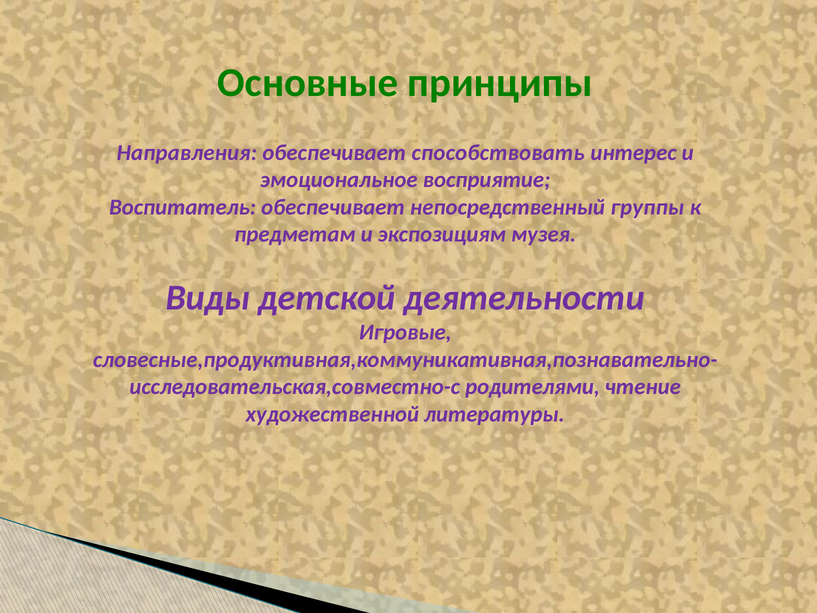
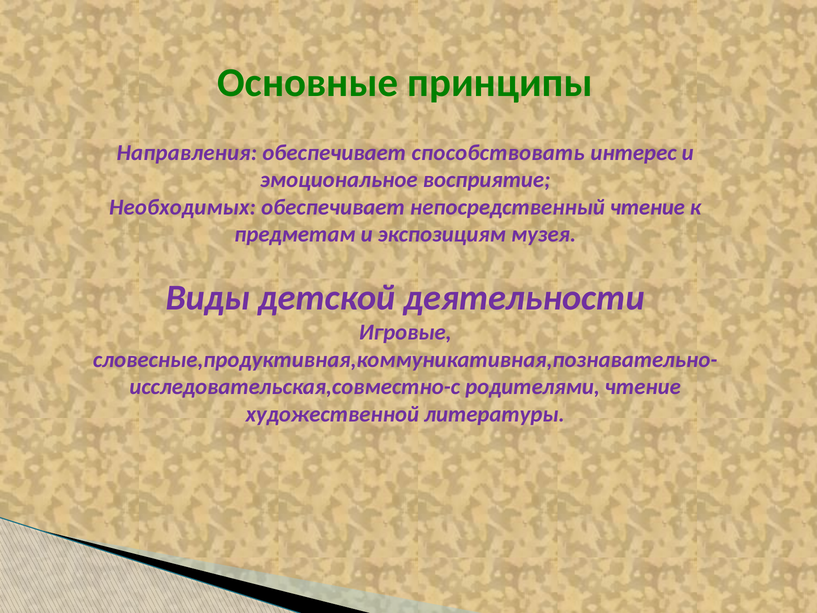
Воспитатель: Воспитатель -> Необходимых
непосредственный группы: группы -> чтение
